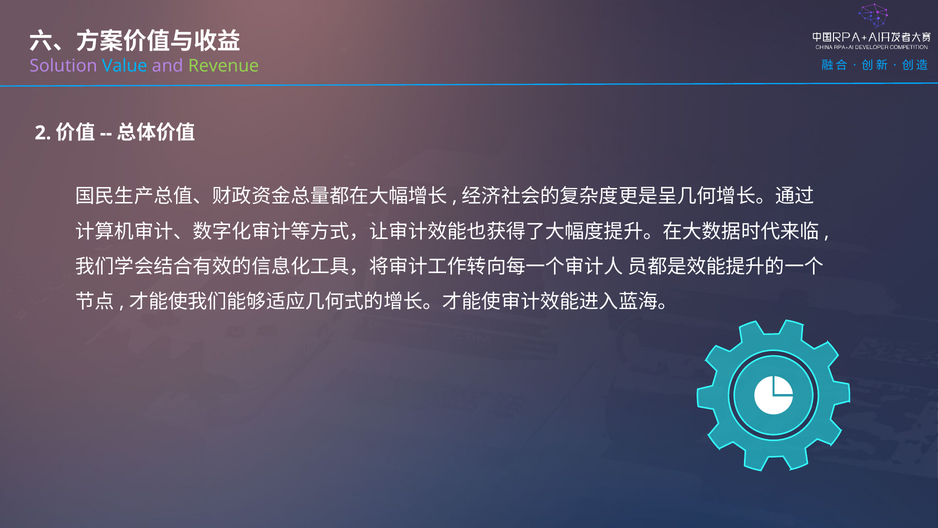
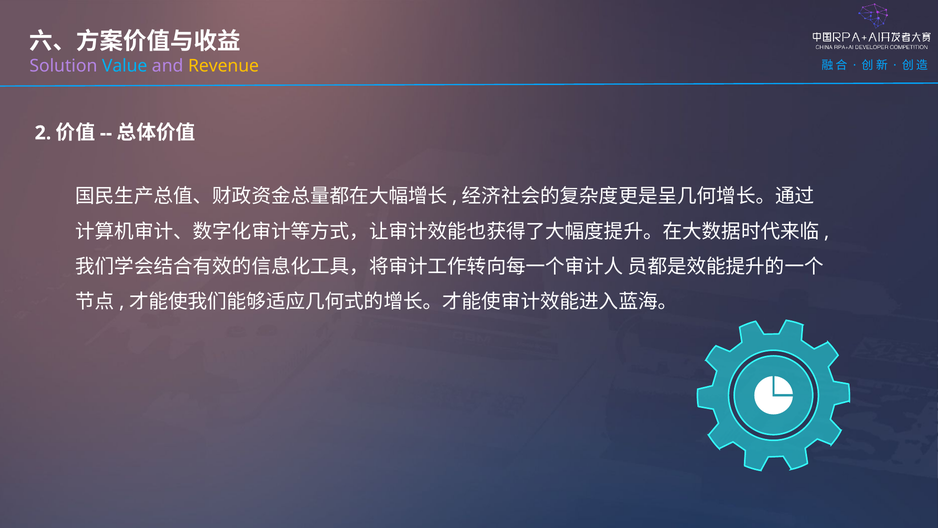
Revenue colour: light green -> yellow
